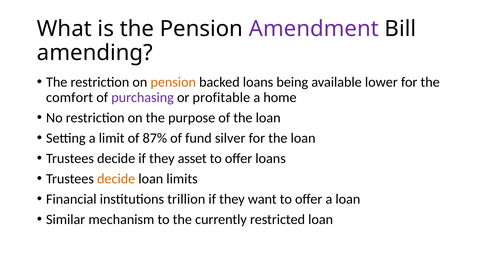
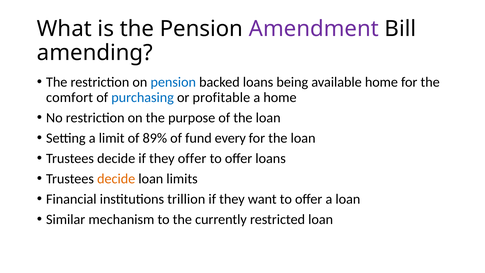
pension at (173, 82) colour: orange -> blue
available lower: lower -> home
purchasing colour: purple -> blue
87%: 87% -> 89%
silver: silver -> every
they asset: asset -> offer
